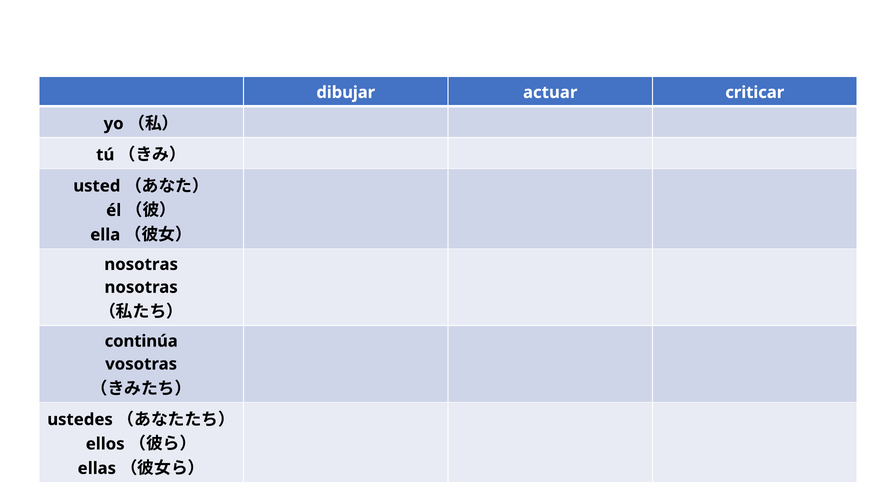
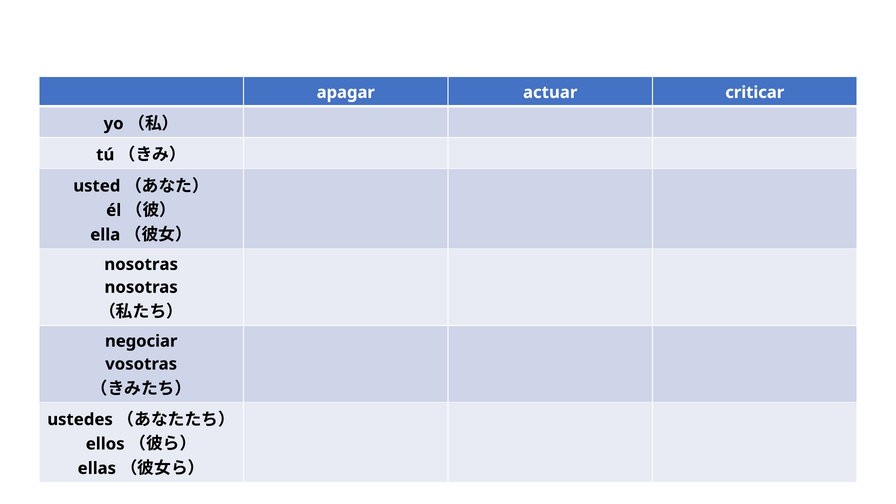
dibujar: dibujar -> apagar
continúa: continúa -> negociar
